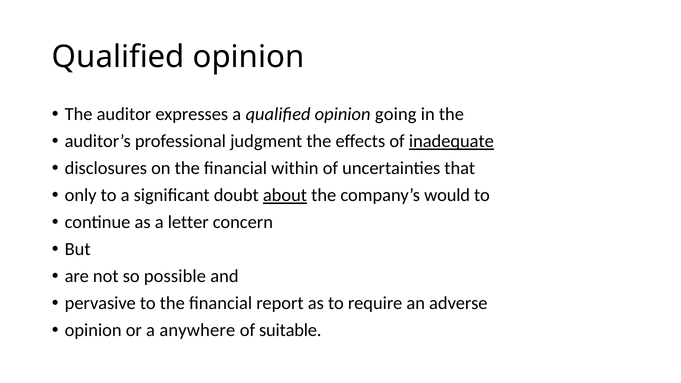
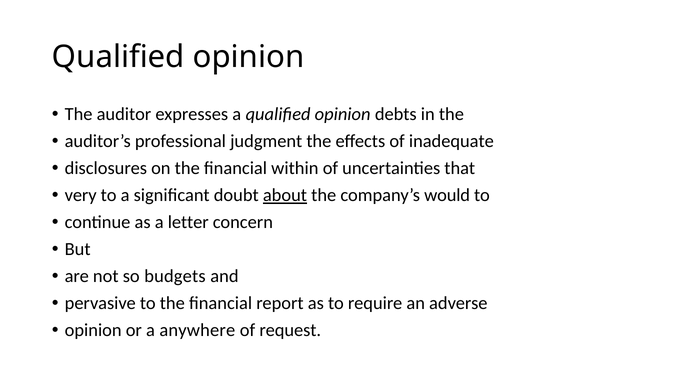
going: going -> debts
inadequate underline: present -> none
only: only -> very
possible: possible -> budgets
suitable: suitable -> request
